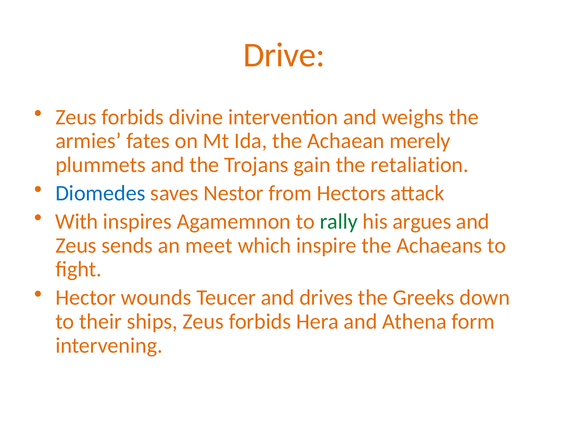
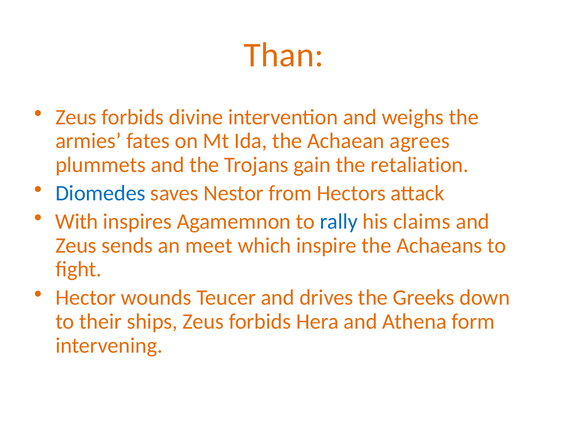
Drive: Drive -> Than
merely: merely -> agrees
rally colour: green -> blue
argues: argues -> claims
